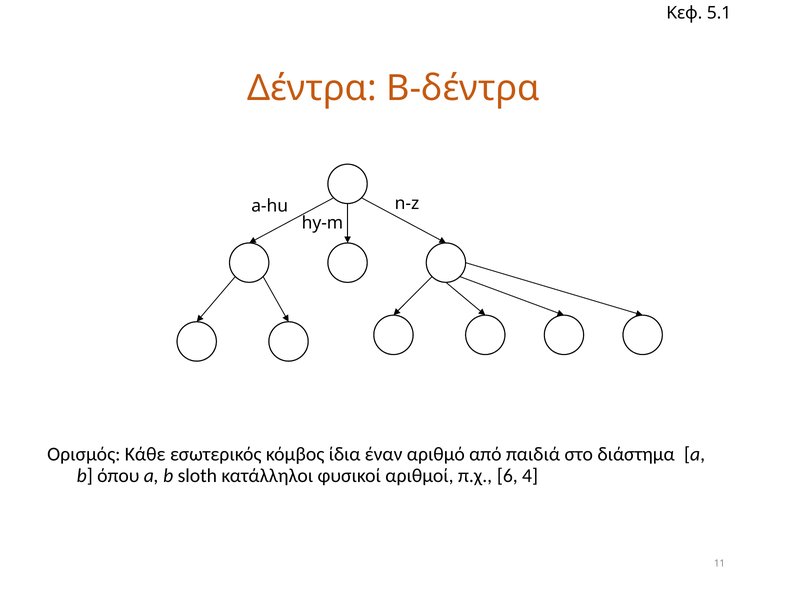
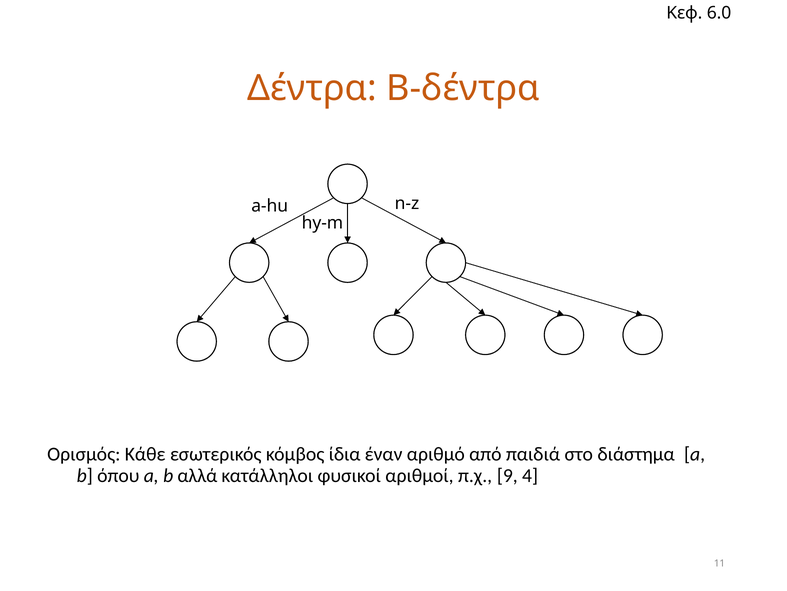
5.1: 5.1 -> 6.0
sloth: sloth -> αλλά
6: 6 -> 9
